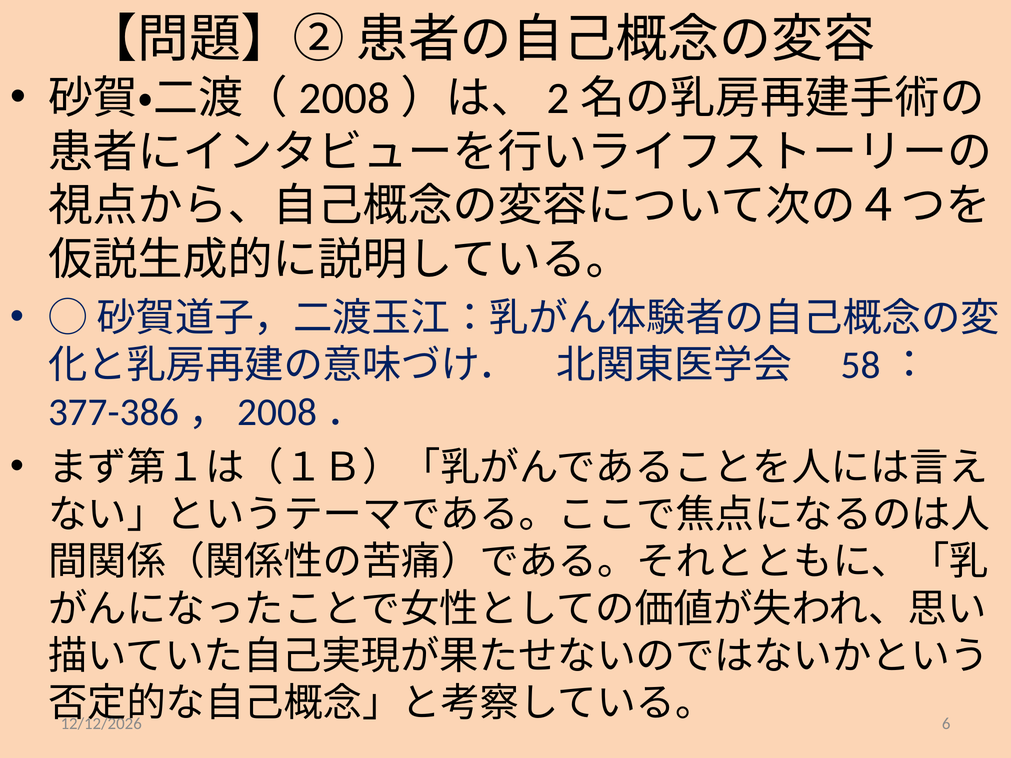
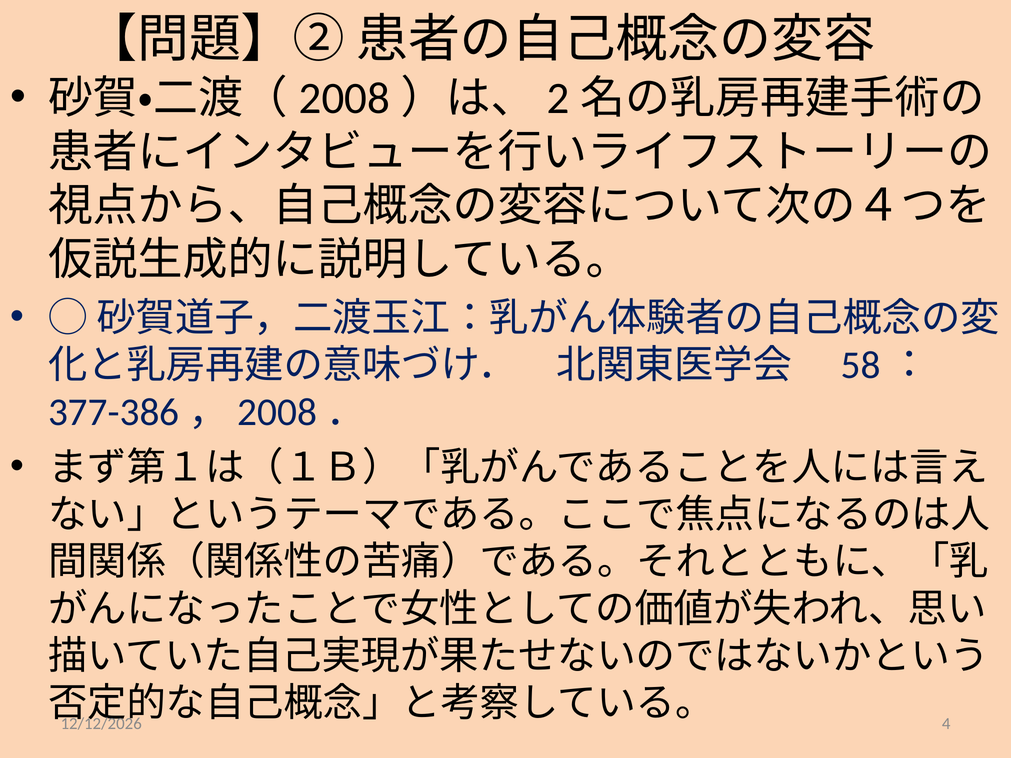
6: 6 -> 4
